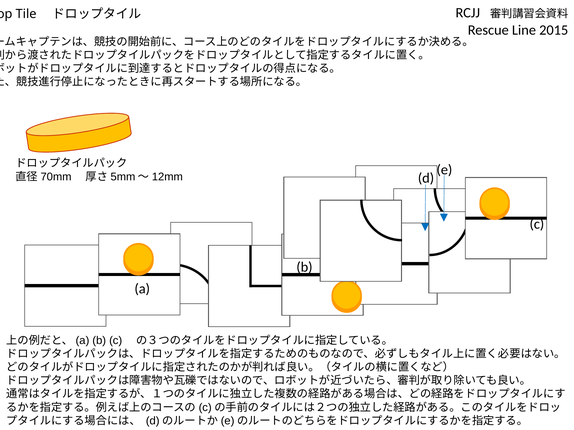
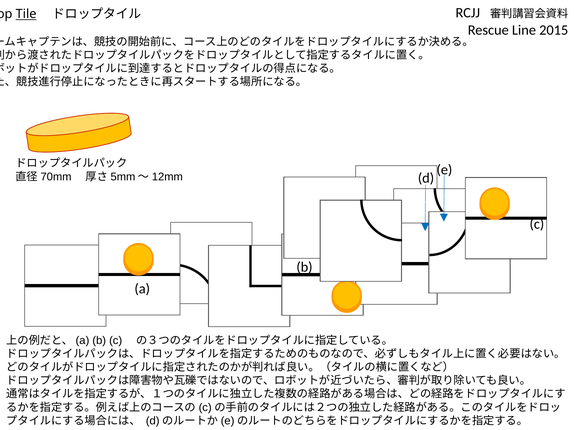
Tile underline: none -> present
